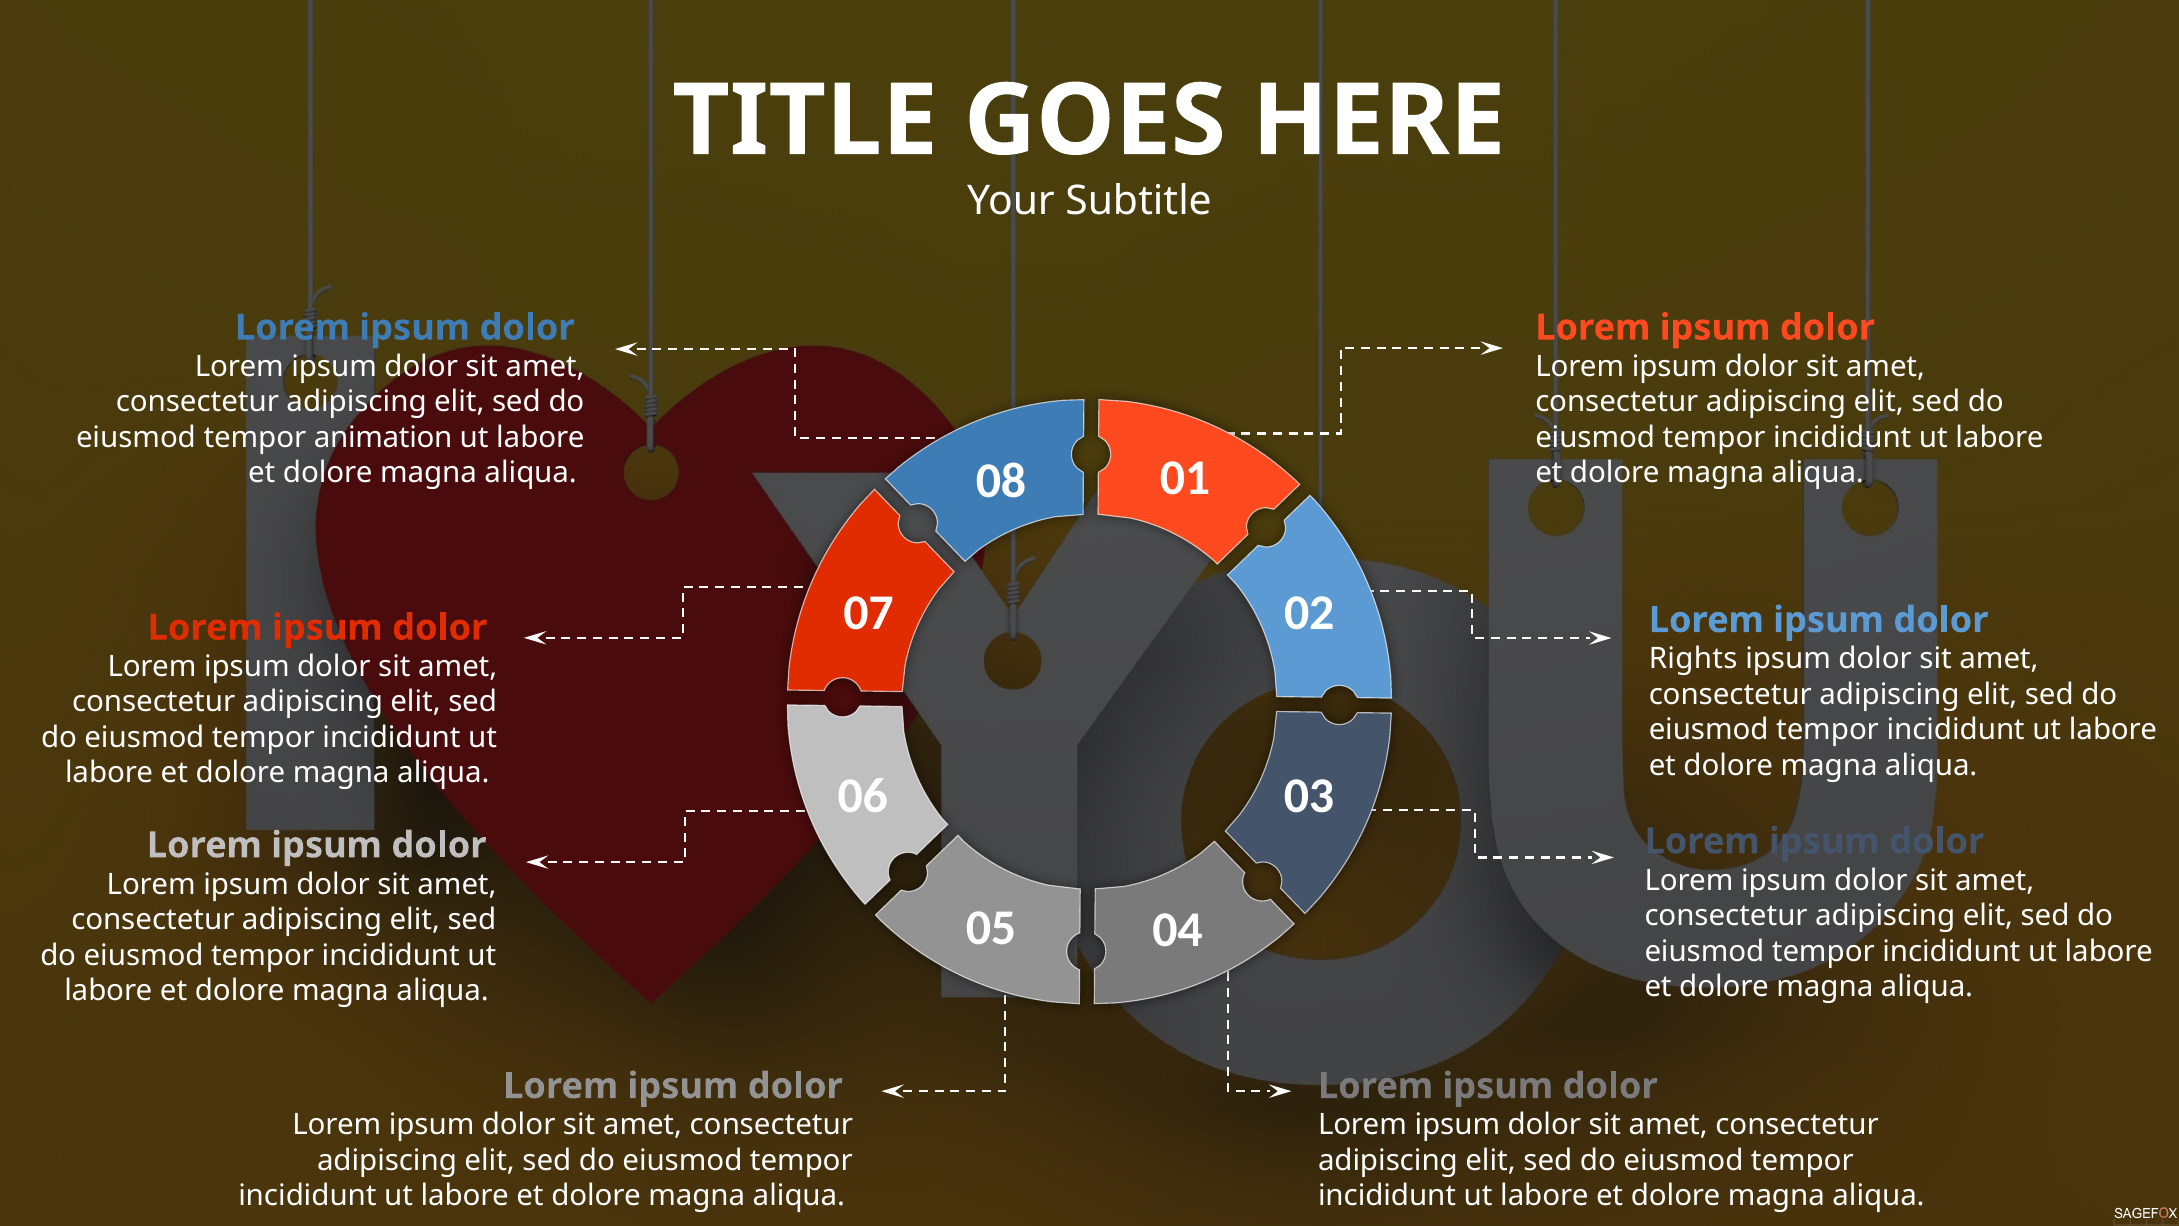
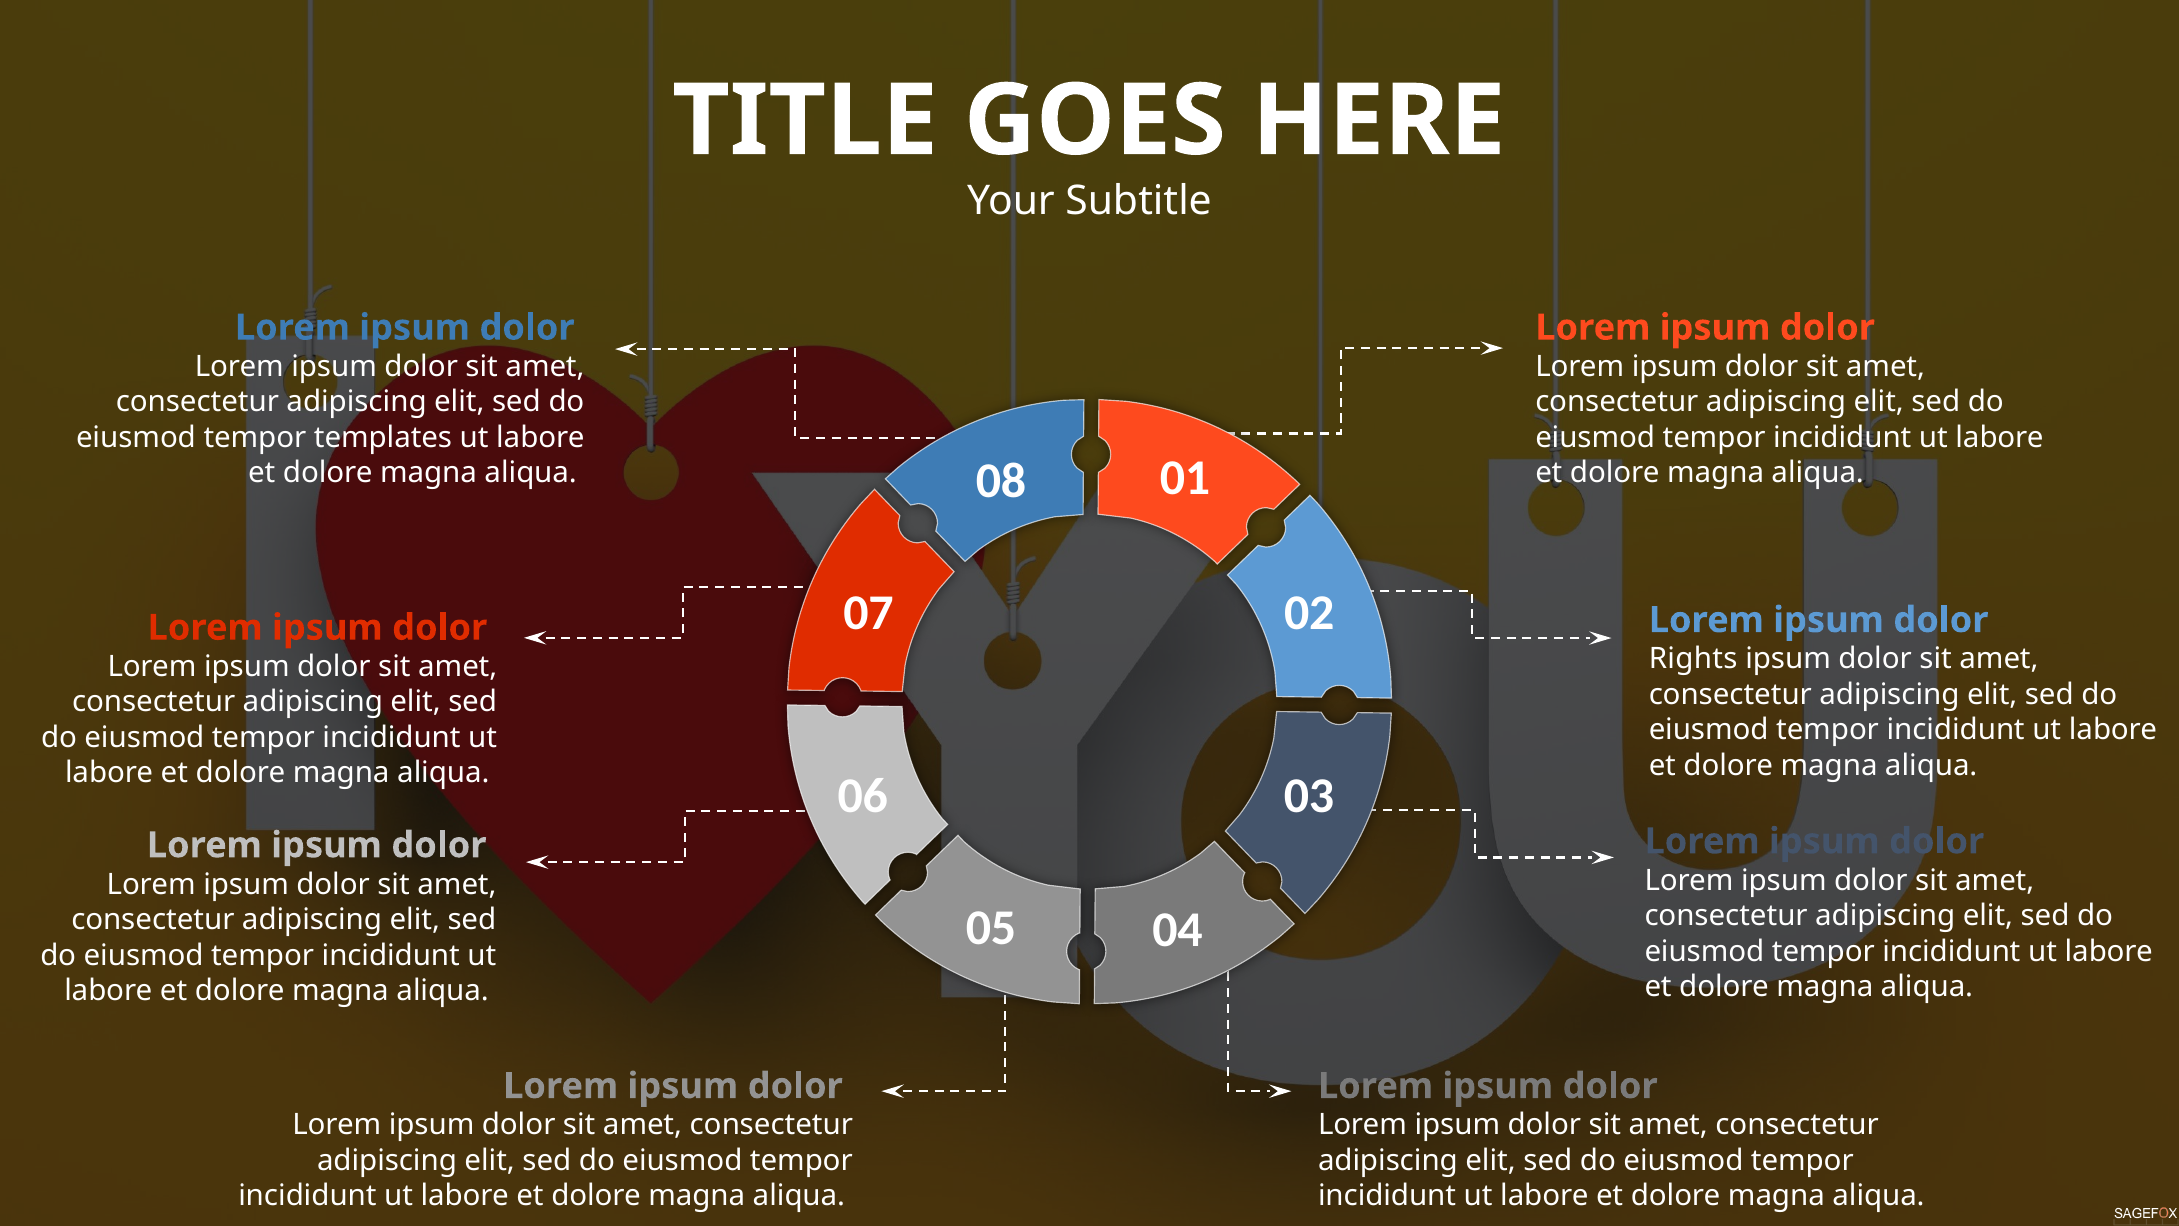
animation: animation -> templates
